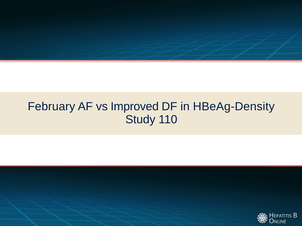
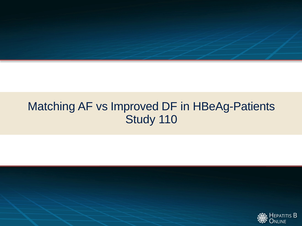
February: February -> Matching
HBeAg-Density: HBeAg-Density -> HBeAg-Patients
